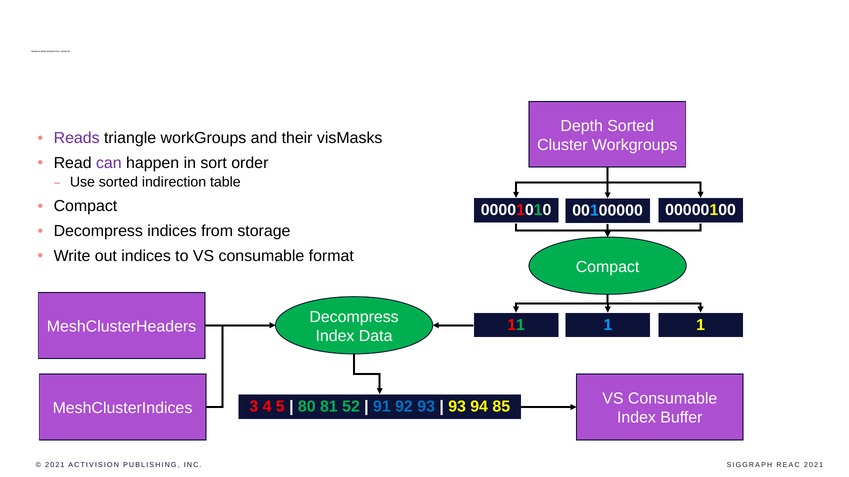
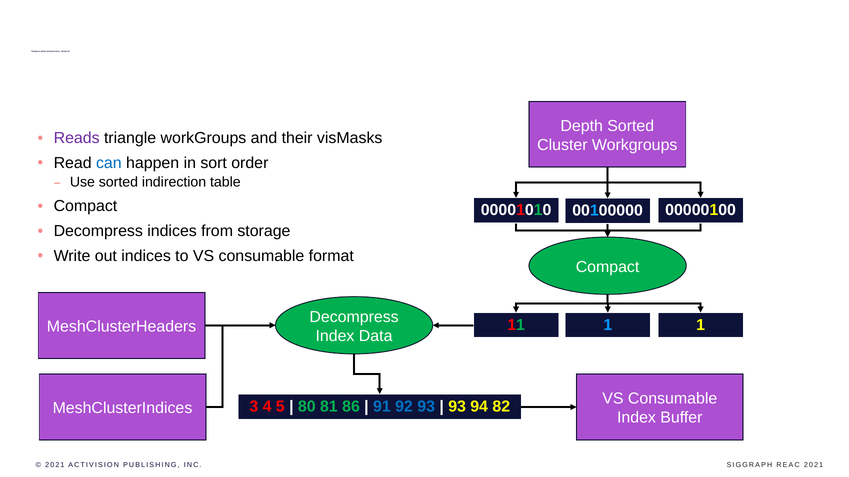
can colour: purple -> blue
52: 52 -> 86
85: 85 -> 82
